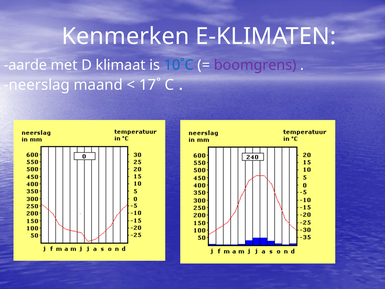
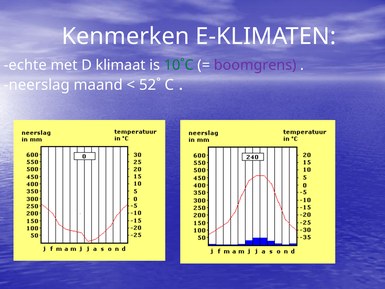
aarde: aarde -> echte
10˚C colour: blue -> green
17˚: 17˚ -> 52˚
